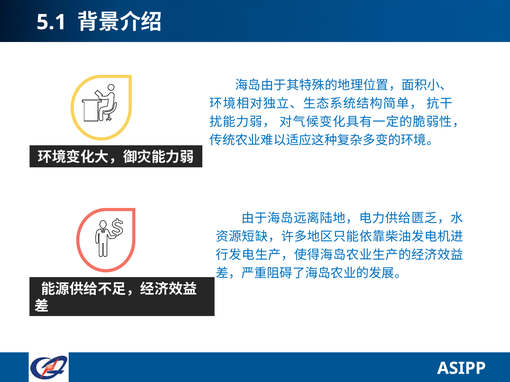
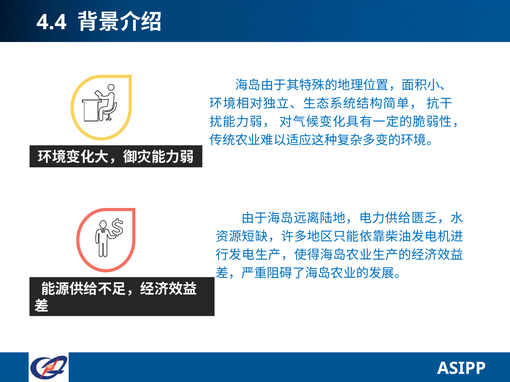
5.1: 5.1 -> 4.4
